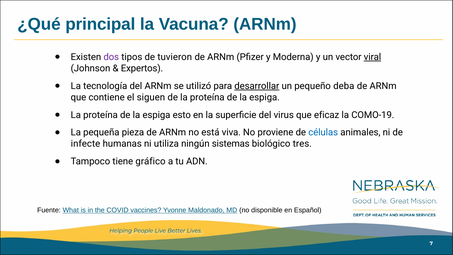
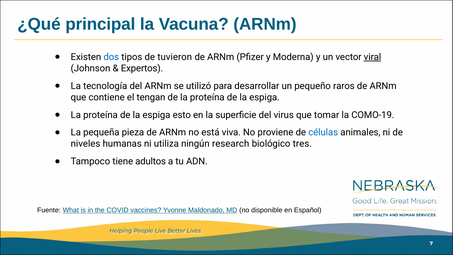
dos colour: purple -> blue
desarrollar underline: present -> none
deba: deba -> raros
siguen: siguen -> tengan
eficaz: eficaz -> tomar
infecte: infecte -> niveles
sistemas: sistemas -> research
gráfico: gráfico -> adultos
